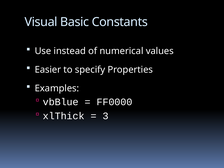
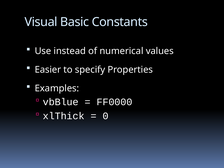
3: 3 -> 0
